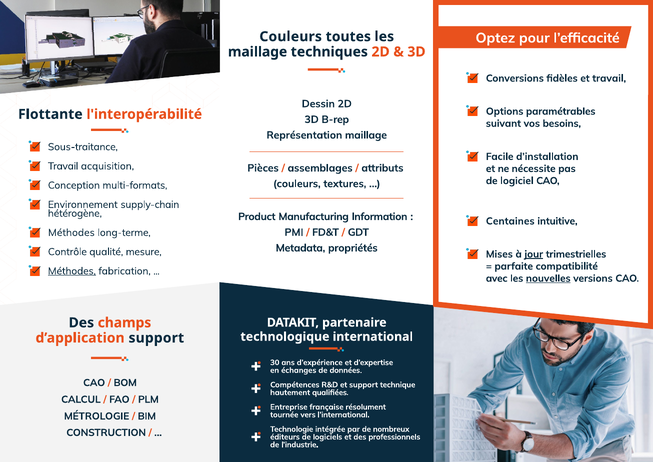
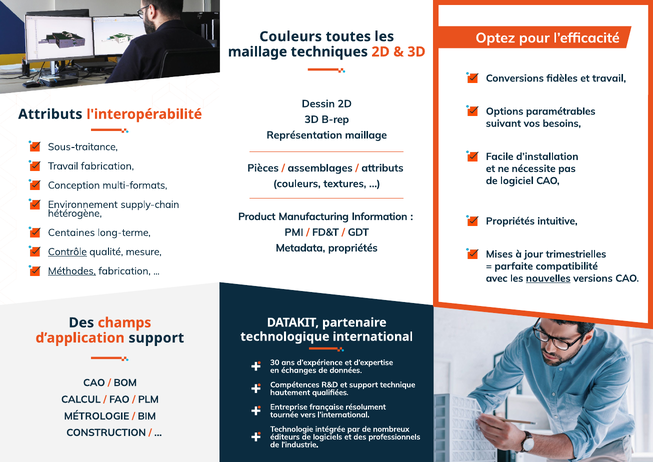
Flottante at (50, 114): Flottante -> Attributs
Travail acquisition: acquisition -> fabrication
Centaines at (510, 221): Centaines -> Propriétés
Méthodes at (71, 233): Méthodes -> Centaines
Contrôle underline: none -> present
jour underline: present -> none
